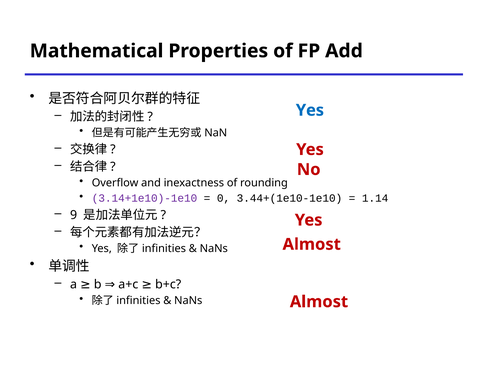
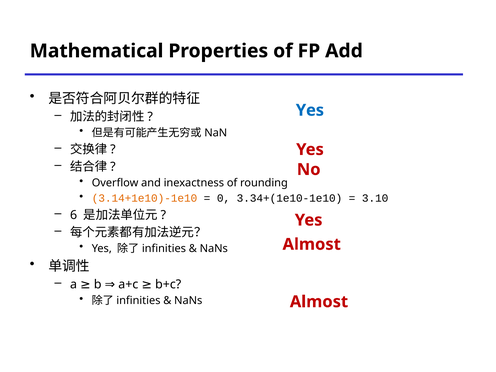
3.14+1e10)-1e10 colour: purple -> orange
3.44+(1e10-1e10: 3.44+(1e10-1e10 -> 3.34+(1e10-1e10
1.14: 1.14 -> 3.10
9: 9 -> 6
